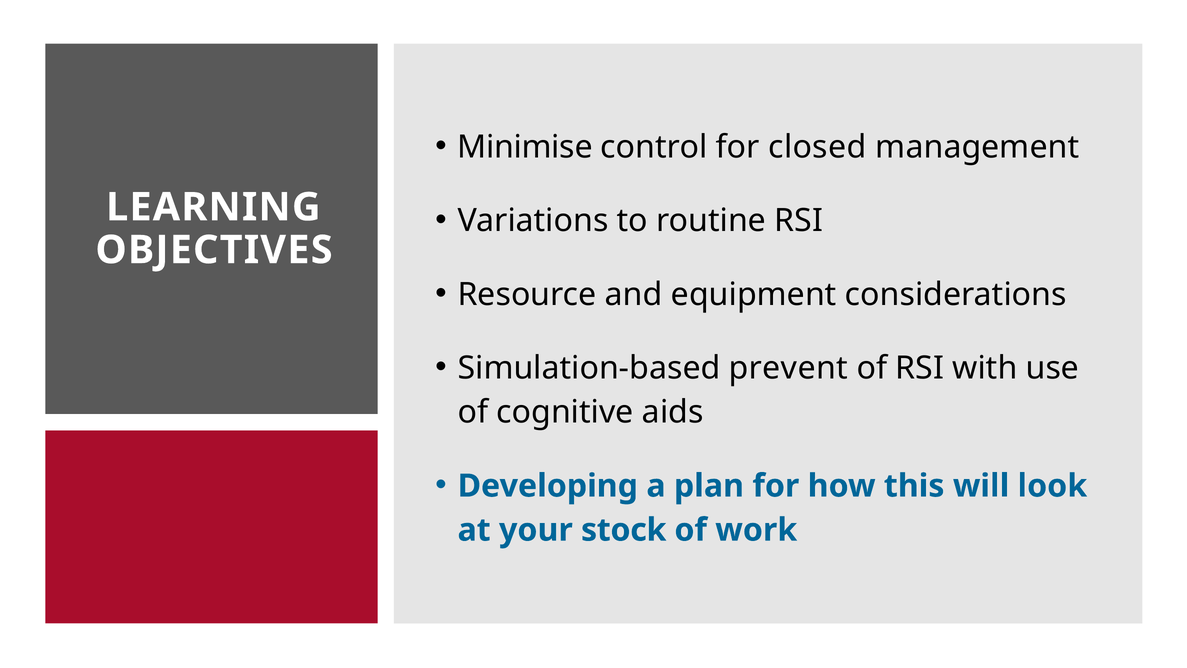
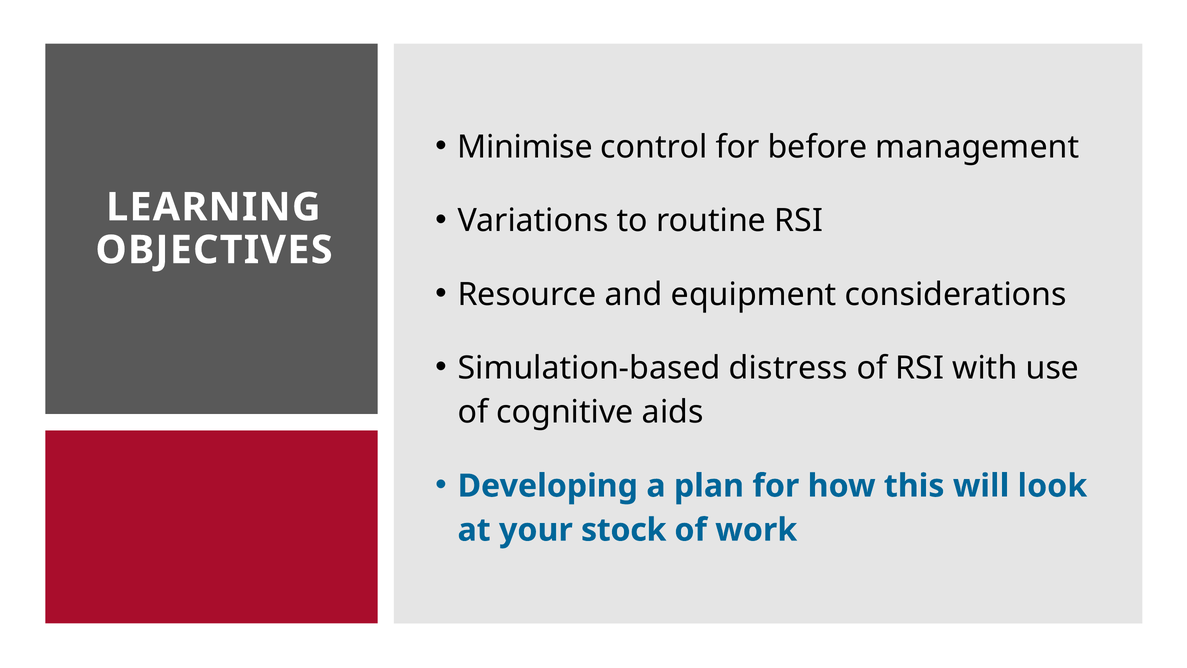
closed: closed -> before
prevent: prevent -> distress
